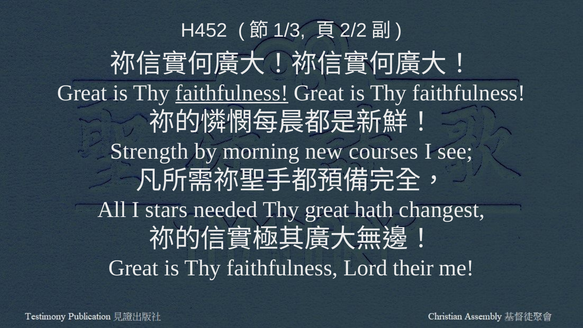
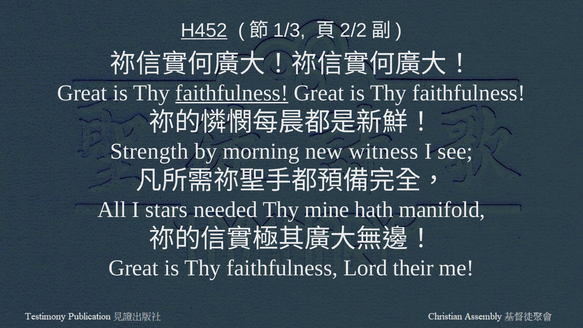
H452 underline: none -> present
courses: courses -> witness
Thy great: great -> mine
changest: changest -> manifold
